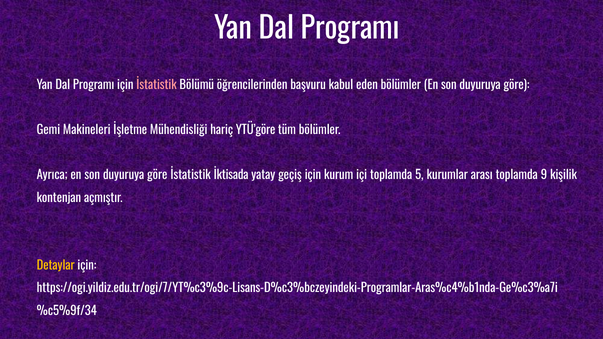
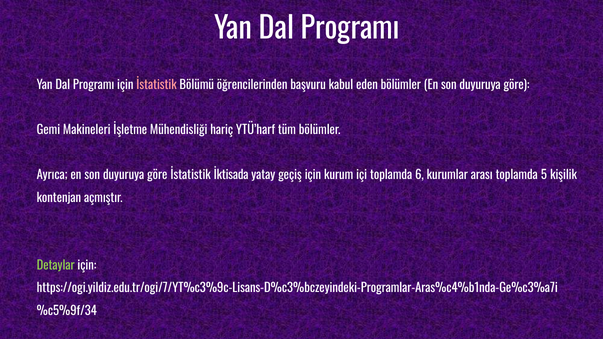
YTÜ’göre: YTÜ’göre -> YTÜ’harf
5: 5 -> 6
9: 9 -> 5
Detaylar colour: yellow -> light green
